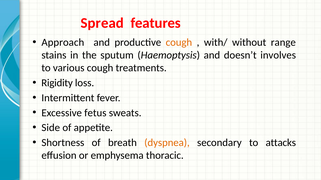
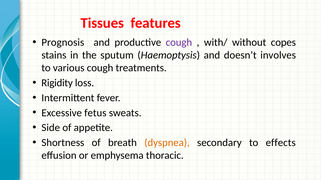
Spread: Spread -> Tissues
Approach: Approach -> Prognosis
cough at (179, 42) colour: orange -> purple
range: range -> copes
attacks: attacks -> effects
